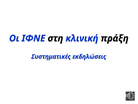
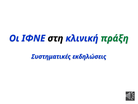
πράξη colour: black -> green
